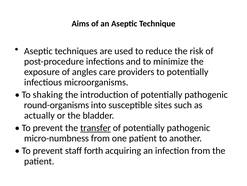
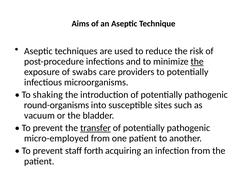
the at (197, 61) underline: none -> present
angles: angles -> swabs
actually: actually -> vacuum
micro-numbness: micro-numbness -> micro-employed
